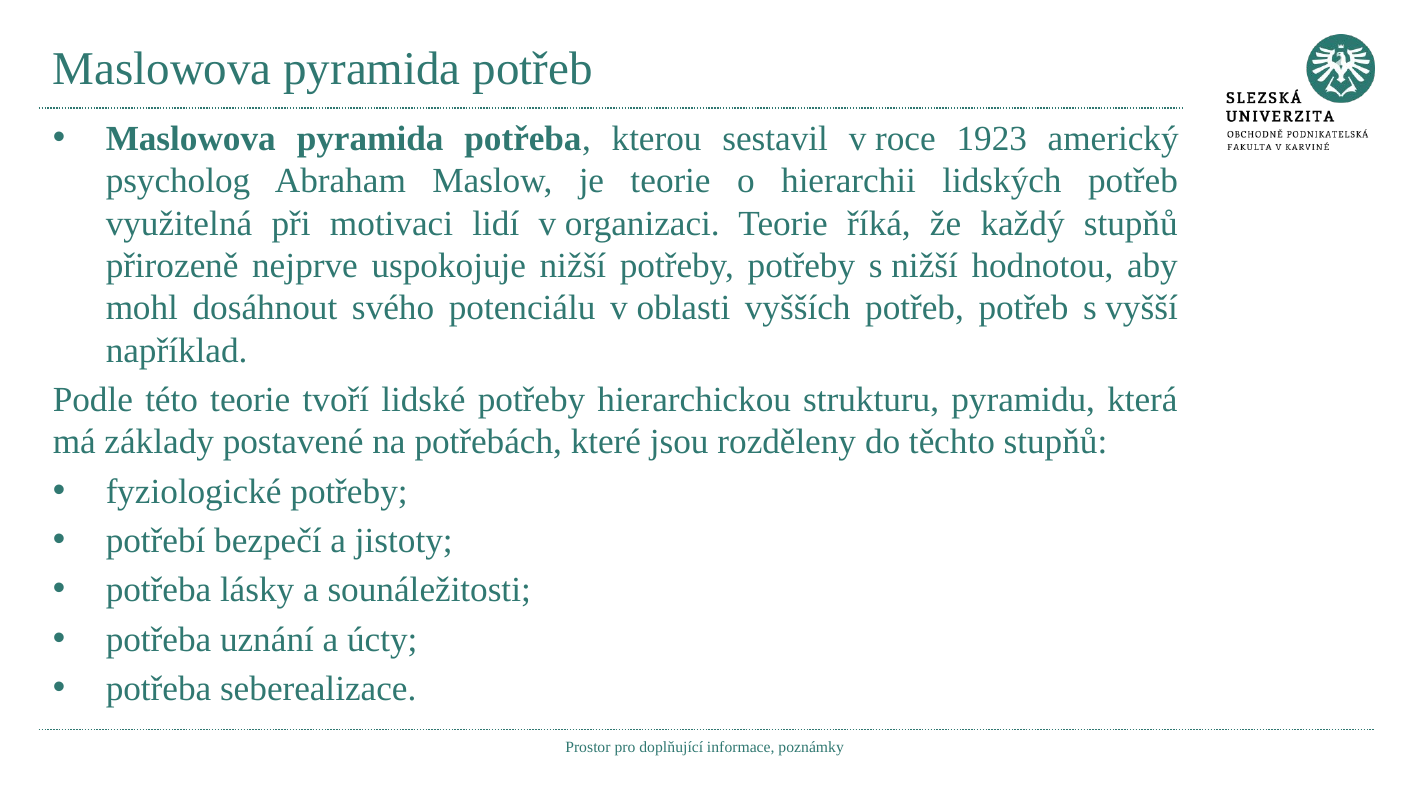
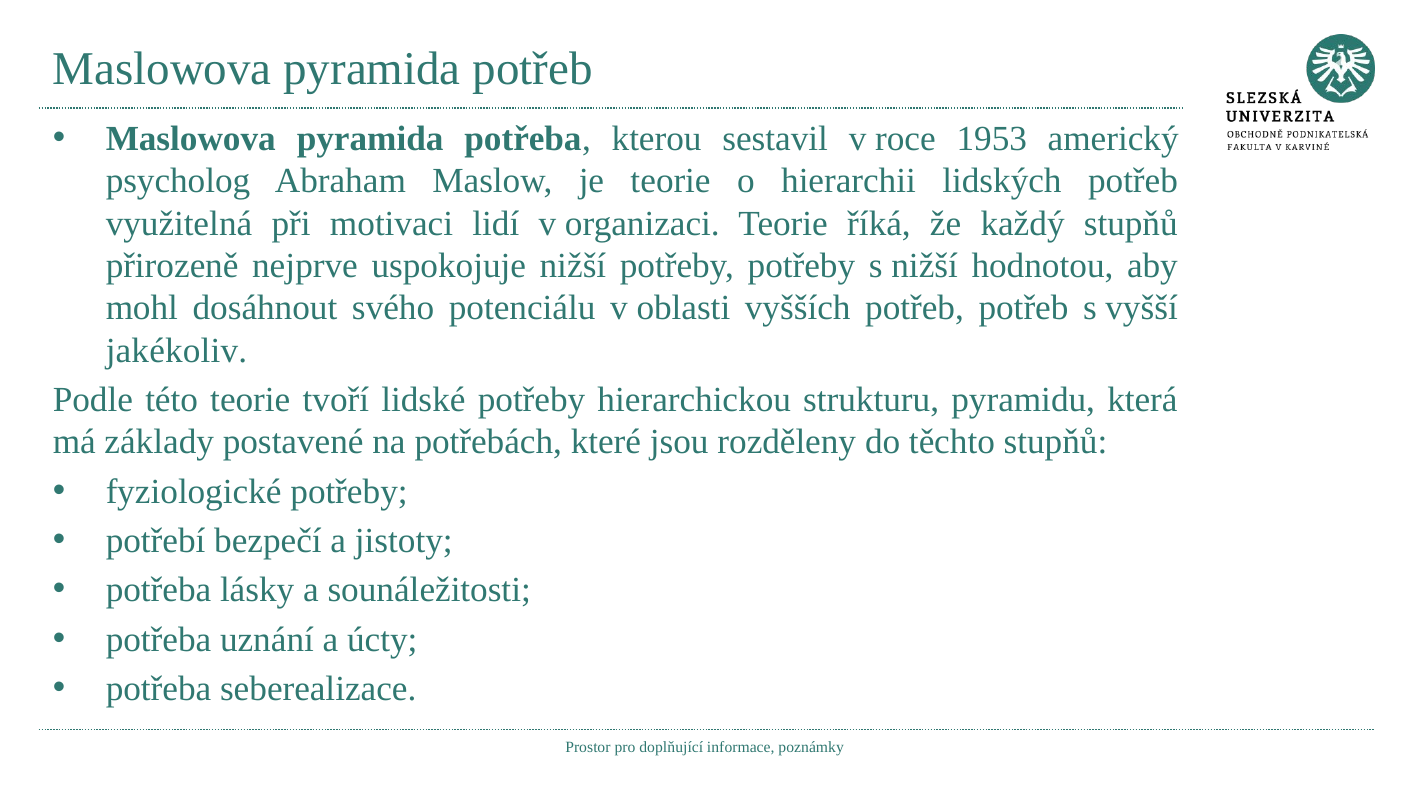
1923: 1923 -> 1953
například: například -> jakékoliv
